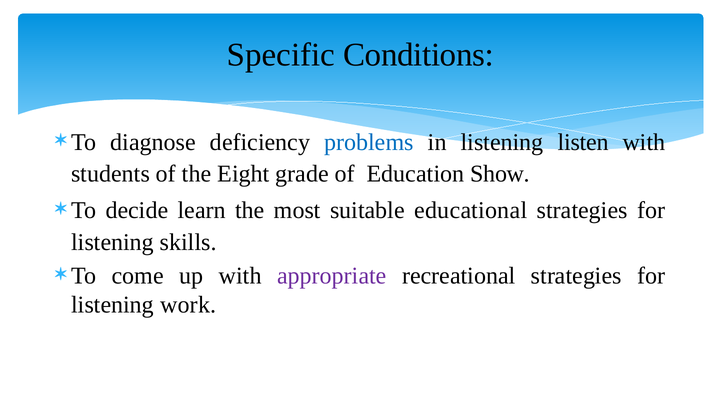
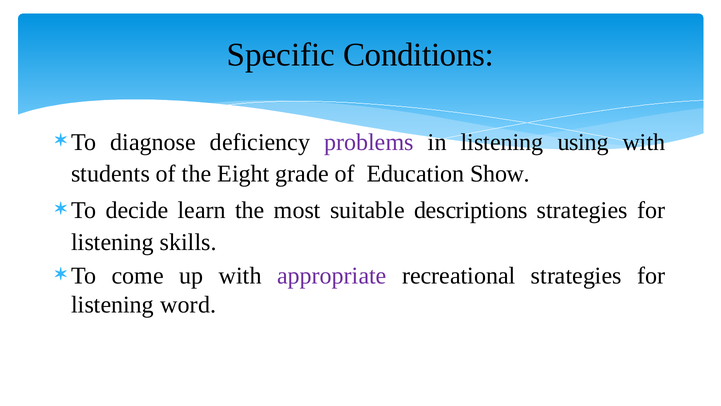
problems colour: blue -> purple
listen: listen -> using
educational: educational -> descriptions
work: work -> word
